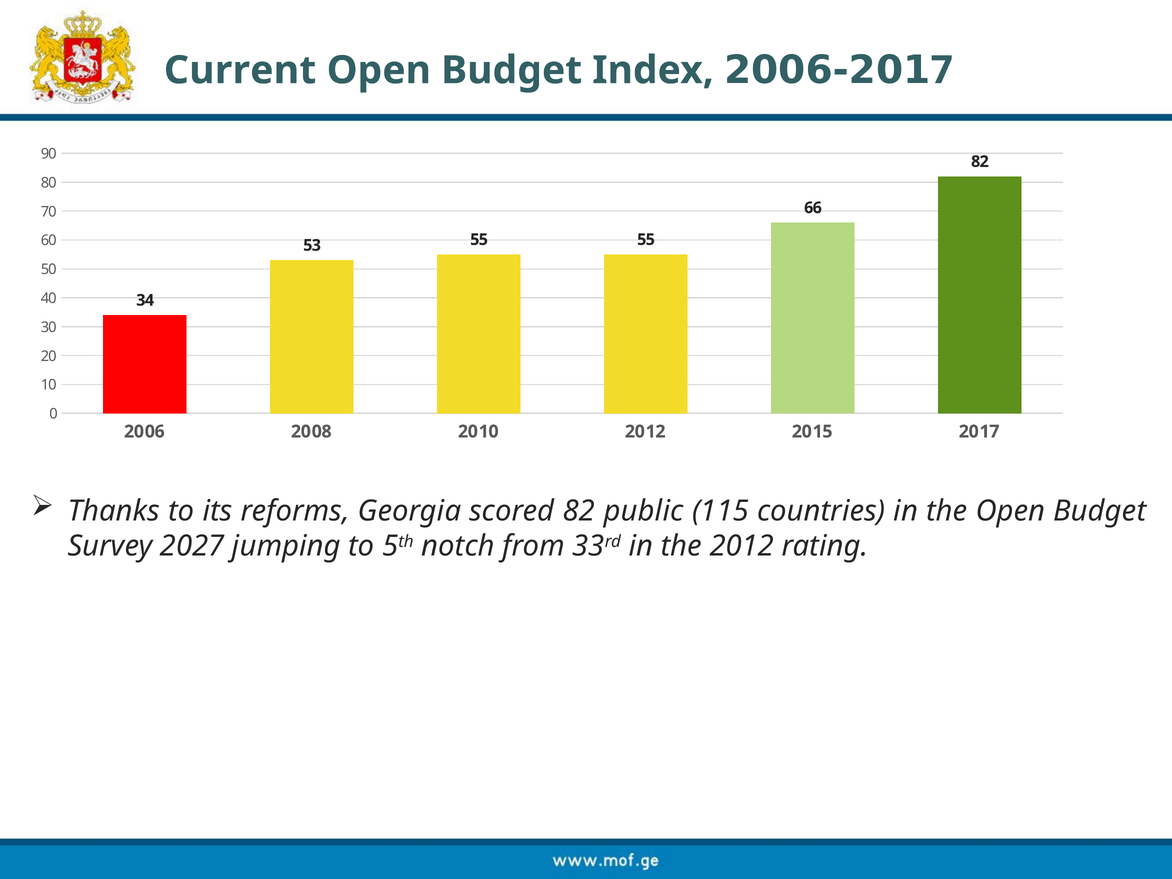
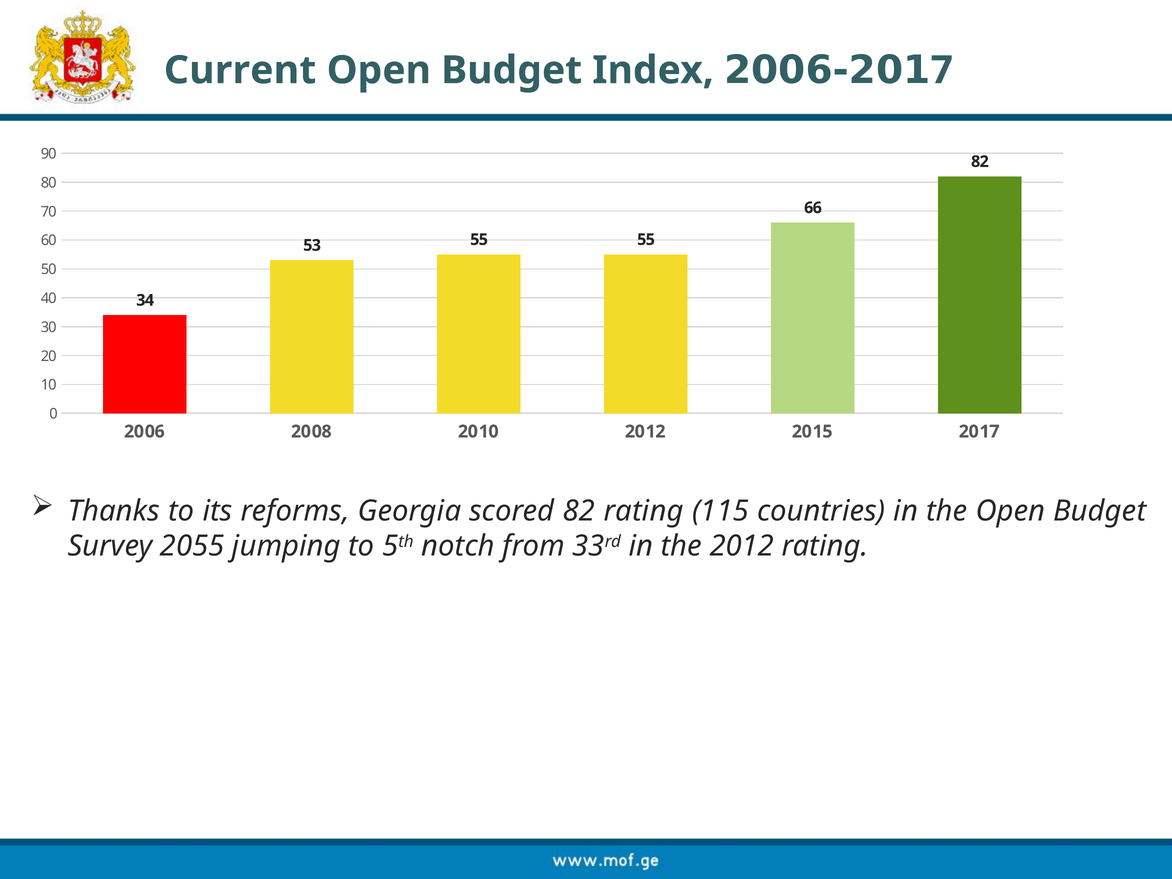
82 public: public -> rating
2027: 2027 -> 2055
